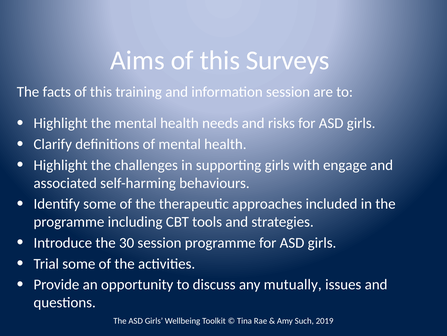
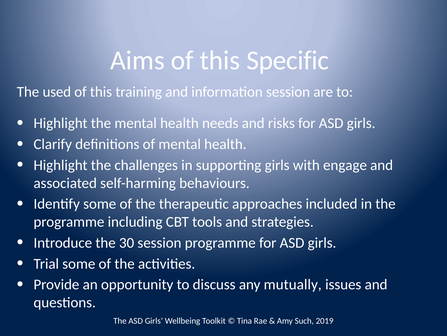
Surveys: Surveys -> Specific
facts: facts -> used
